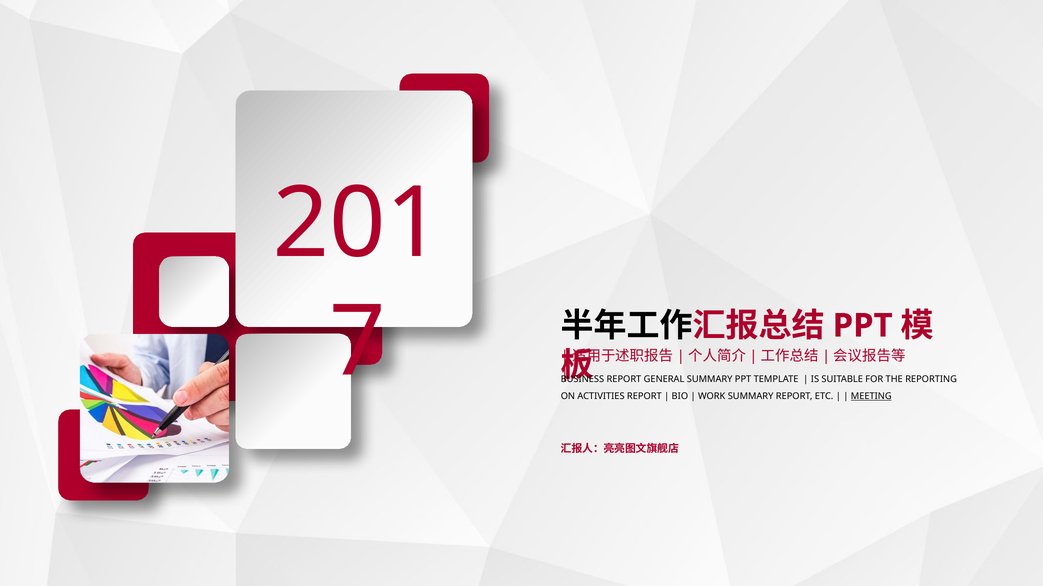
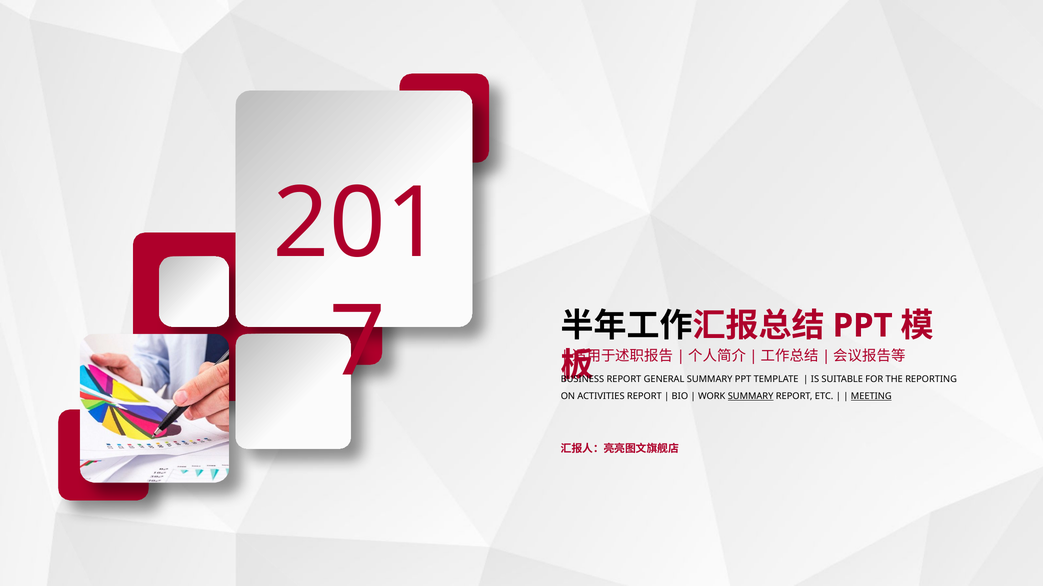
SUMMARY at (751, 397) underline: none -> present
